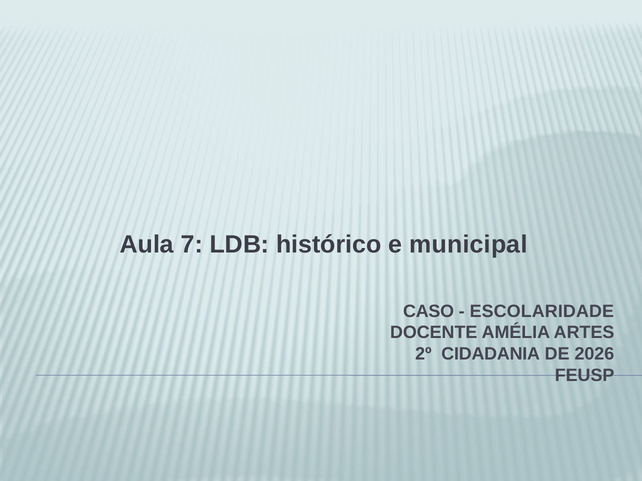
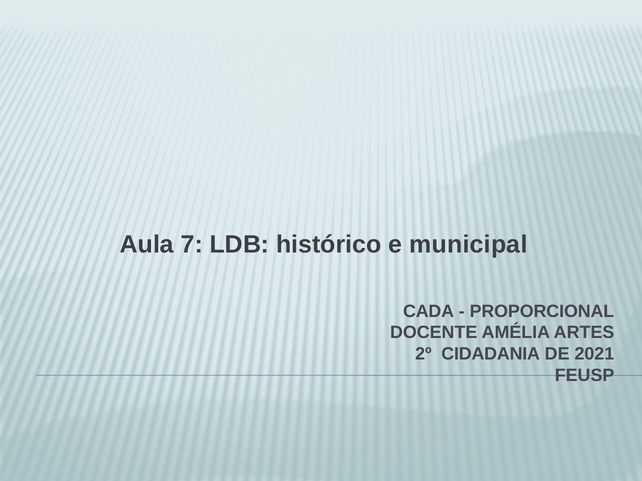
CASO: CASO -> CADA
ESCOLARIDADE: ESCOLARIDADE -> PROPORCIONAL
2026: 2026 -> 2021
